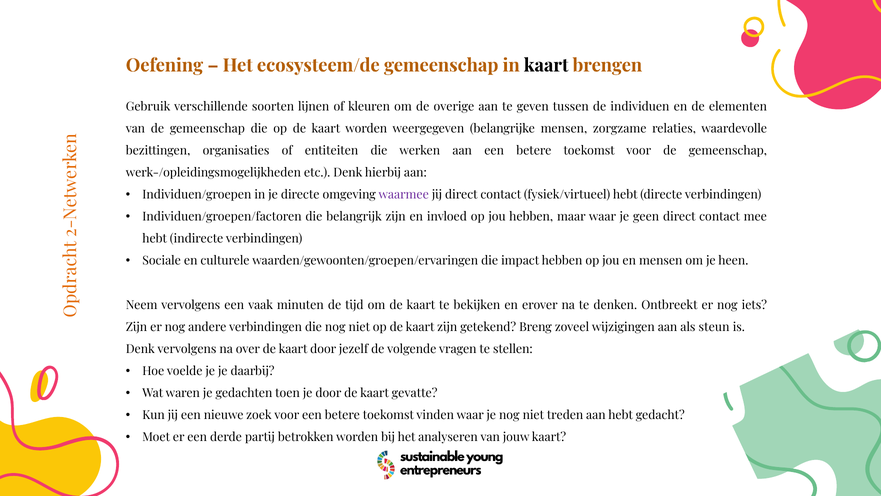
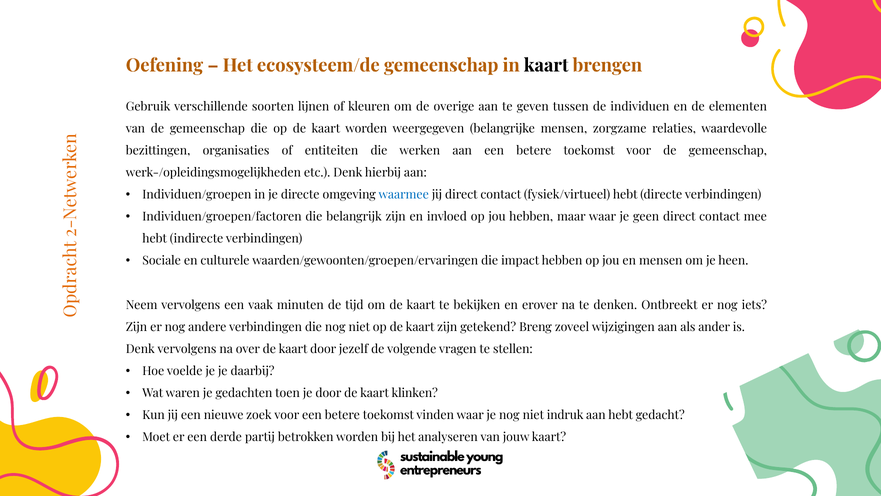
waarmee colour: purple -> blue
steun: steun -> ander
gevatte: gevatte -> klinken
treden: treden -> indruk
